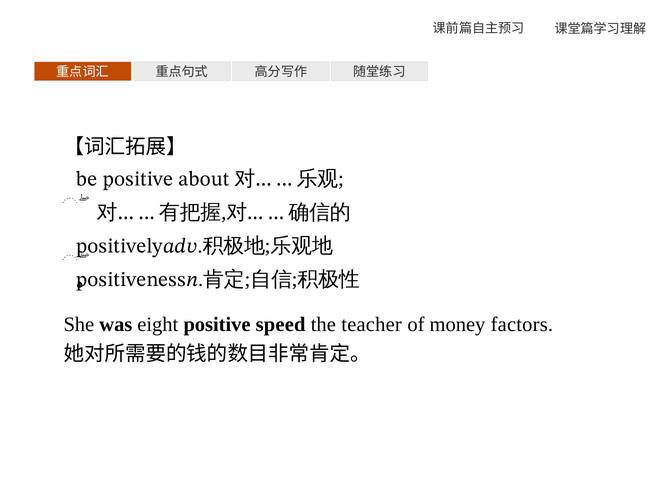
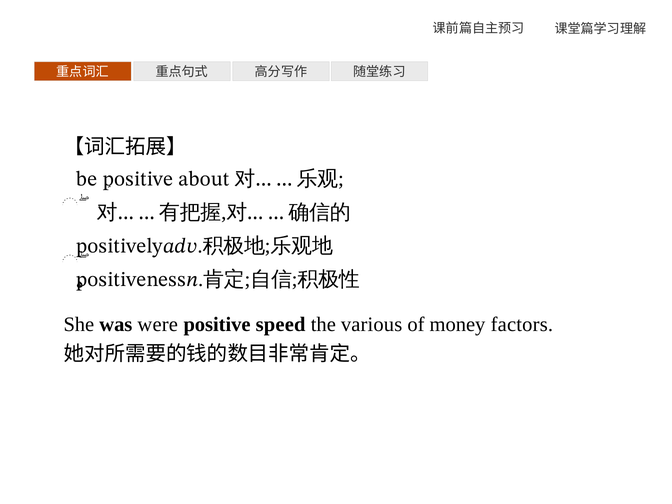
eight: eight -> were
teacher: teacher -> various
